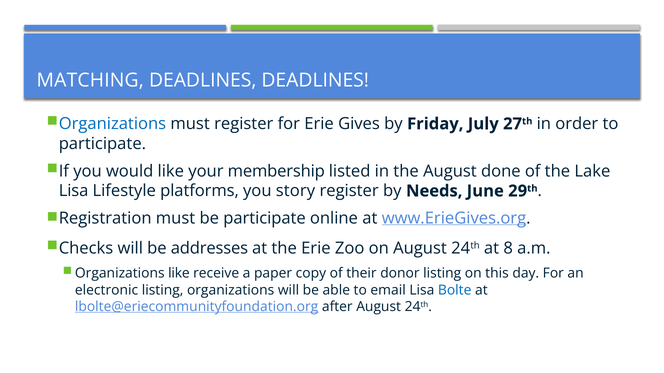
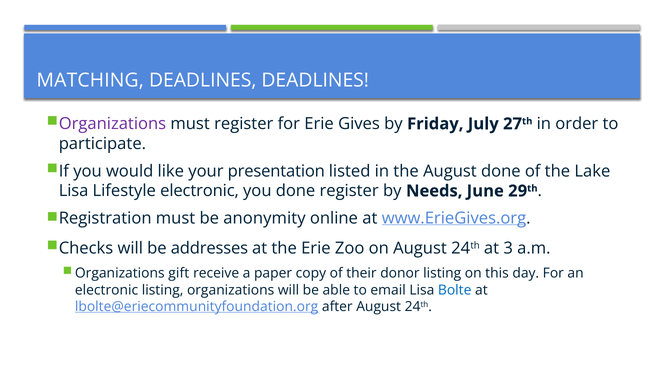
Organizations at (112, 124) colour: blue -> purple
membership: membership -> presentation
Lifestyle platforms: platforms -> electronic
you story: story -> done
be participate: participate -> anonymity
8: 8 -> 3
Organizations like: like -> gift
